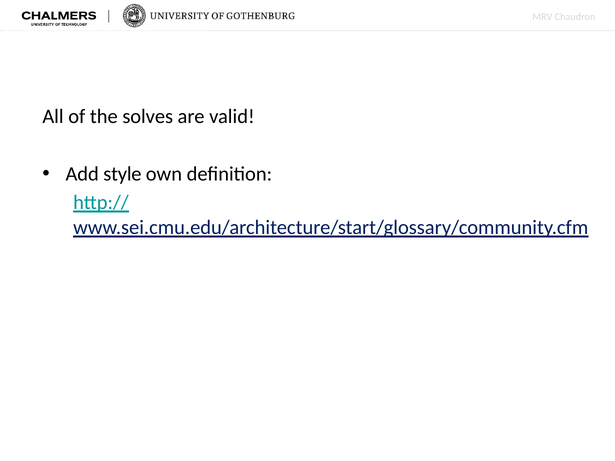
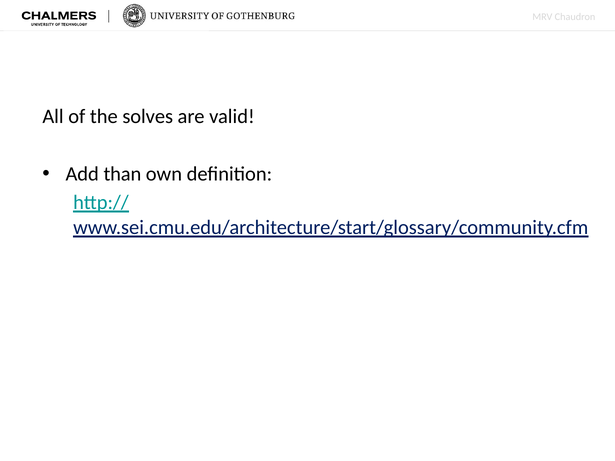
style: style -> than
